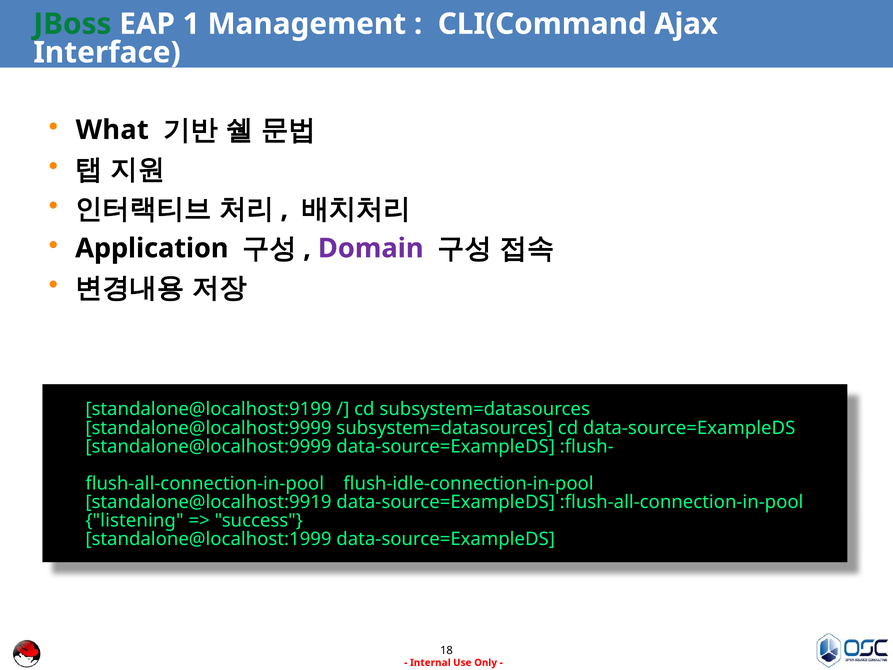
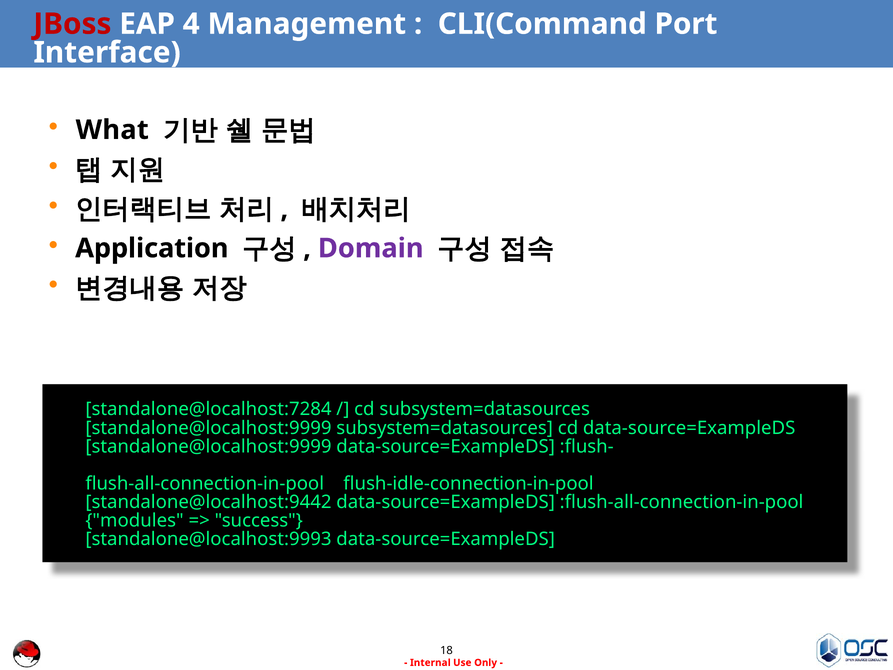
JBoss colour: green -> red
1: 1 -> 4
Ajax: Ajax -> Port
standalone@localhost:9199: standalone@localhost:9199 -> standalone@localhost:7284
standalone@localhost:9919: standalone@localhost:9919 -> standalone@localhost:9442
listening: listening -> modules
standalone@localhost:1999: standalone@localhost:1999 -> standalone@localhost:9993
